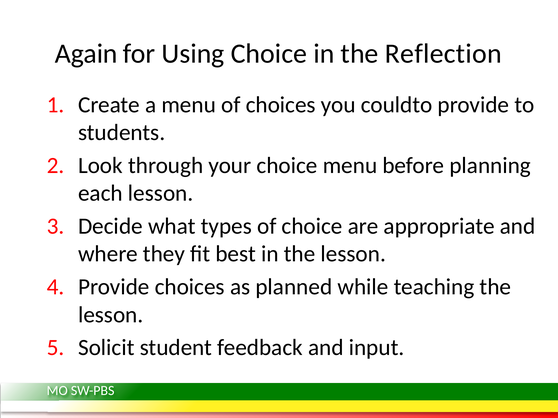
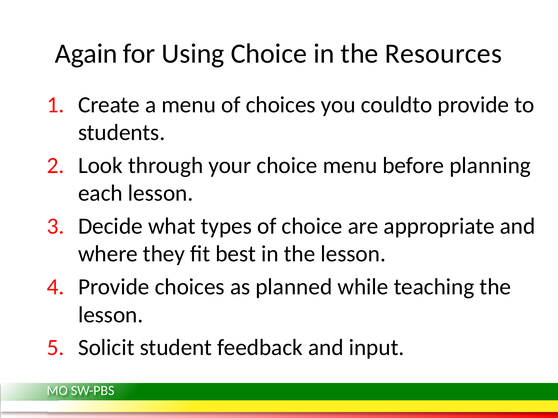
Reflection: Reflection -> Resources
